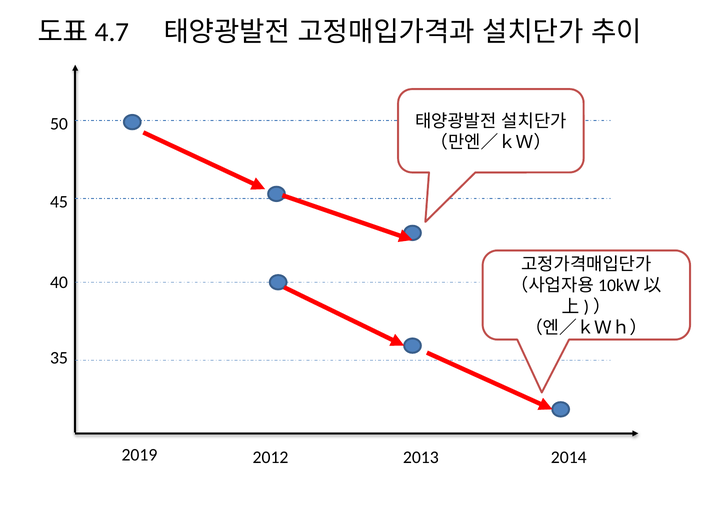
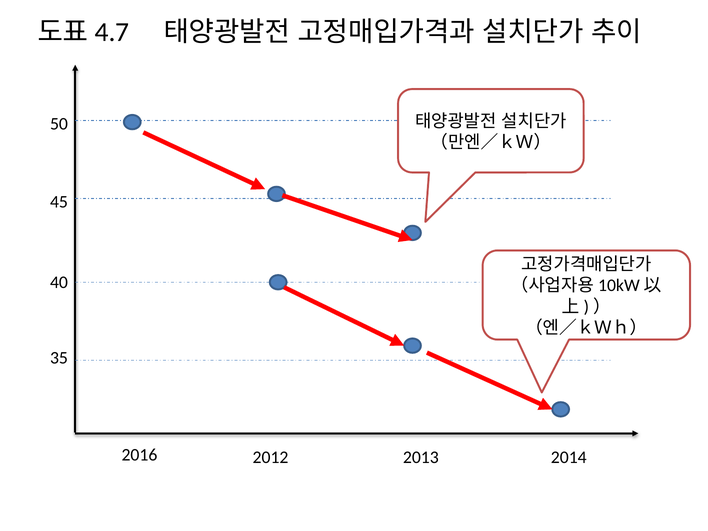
2019: 2019 -> 2016
